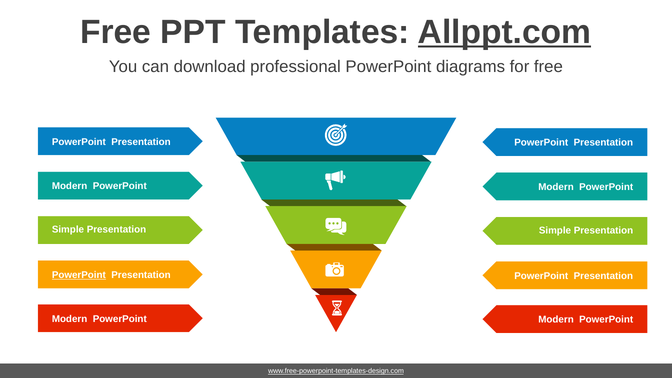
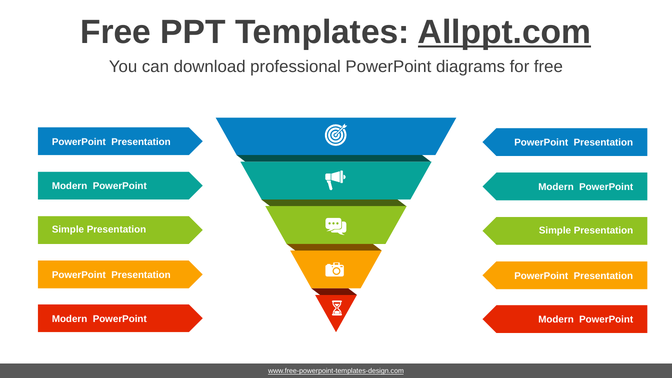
PowerPoint at (79, 275) underline: present -> none
